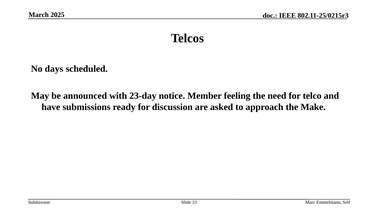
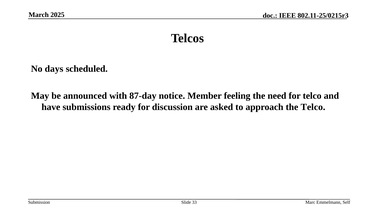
23-day: 23-day -> 87-day
the Make: Make -> Telco
